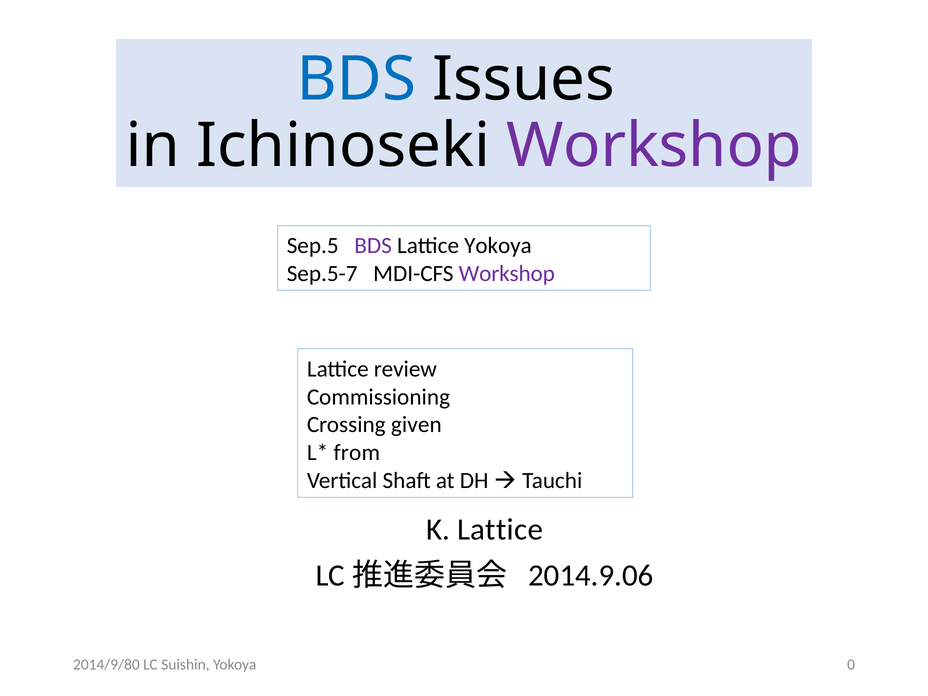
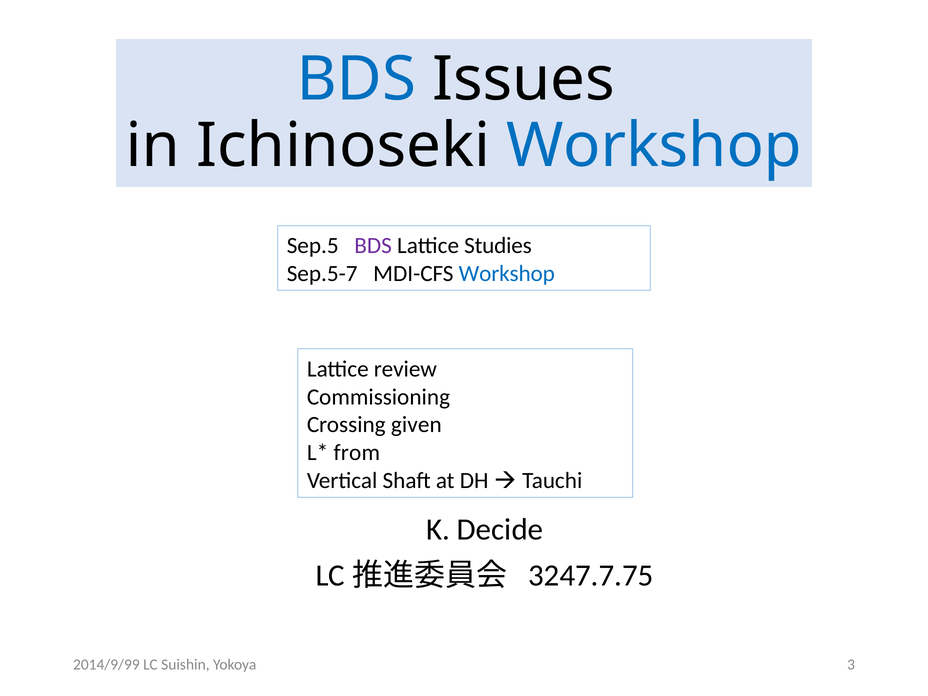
Workshop at (654, 146) colour: purple -> blue
Lattice Yokoya: Yokoya -> Studies
Workshop at (507, 274) colour: purple -> blue
K Lattice: Lattice -> Decide
2014.9.06: 2014.9.06 -> 3247.7.75
2014/9/80: 2014/9/80 -> 2014/9/99
0: 0 -> 3
